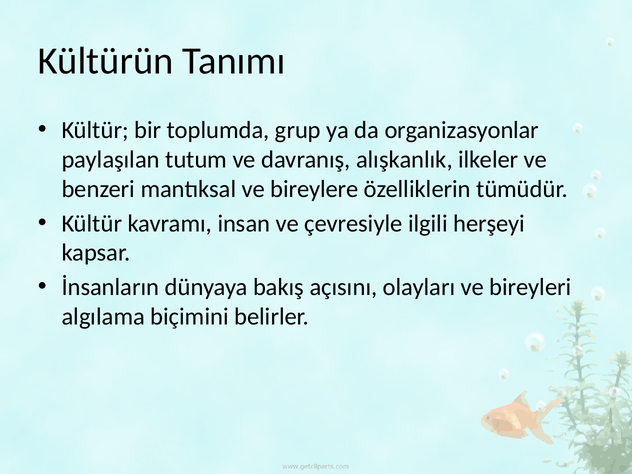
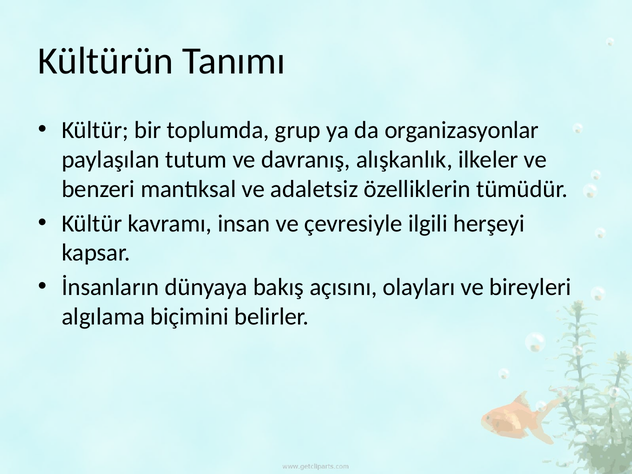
bireylere: bireylere -> adaletsiz
